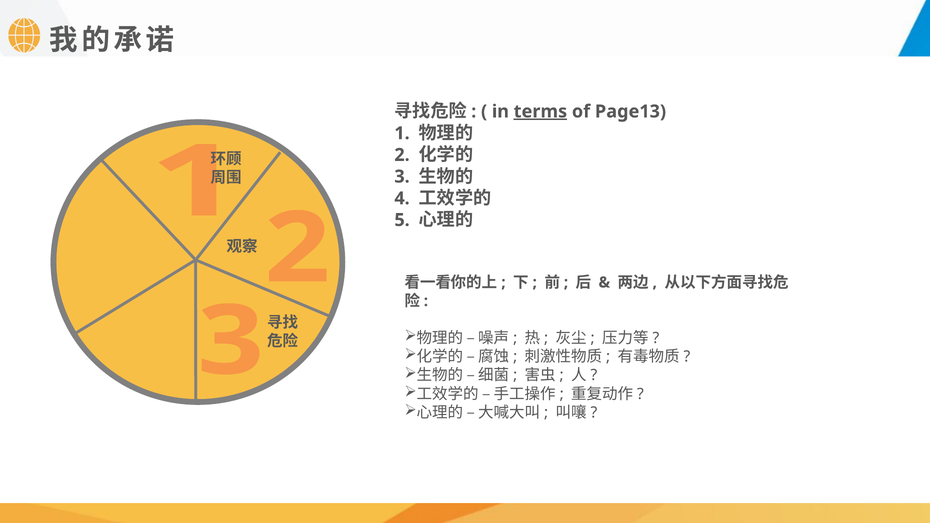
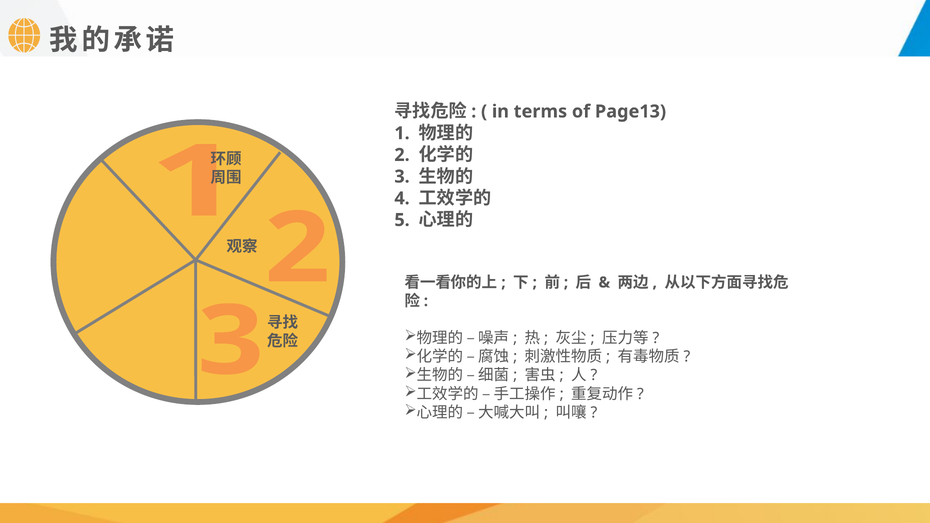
terms underline: present -> none
